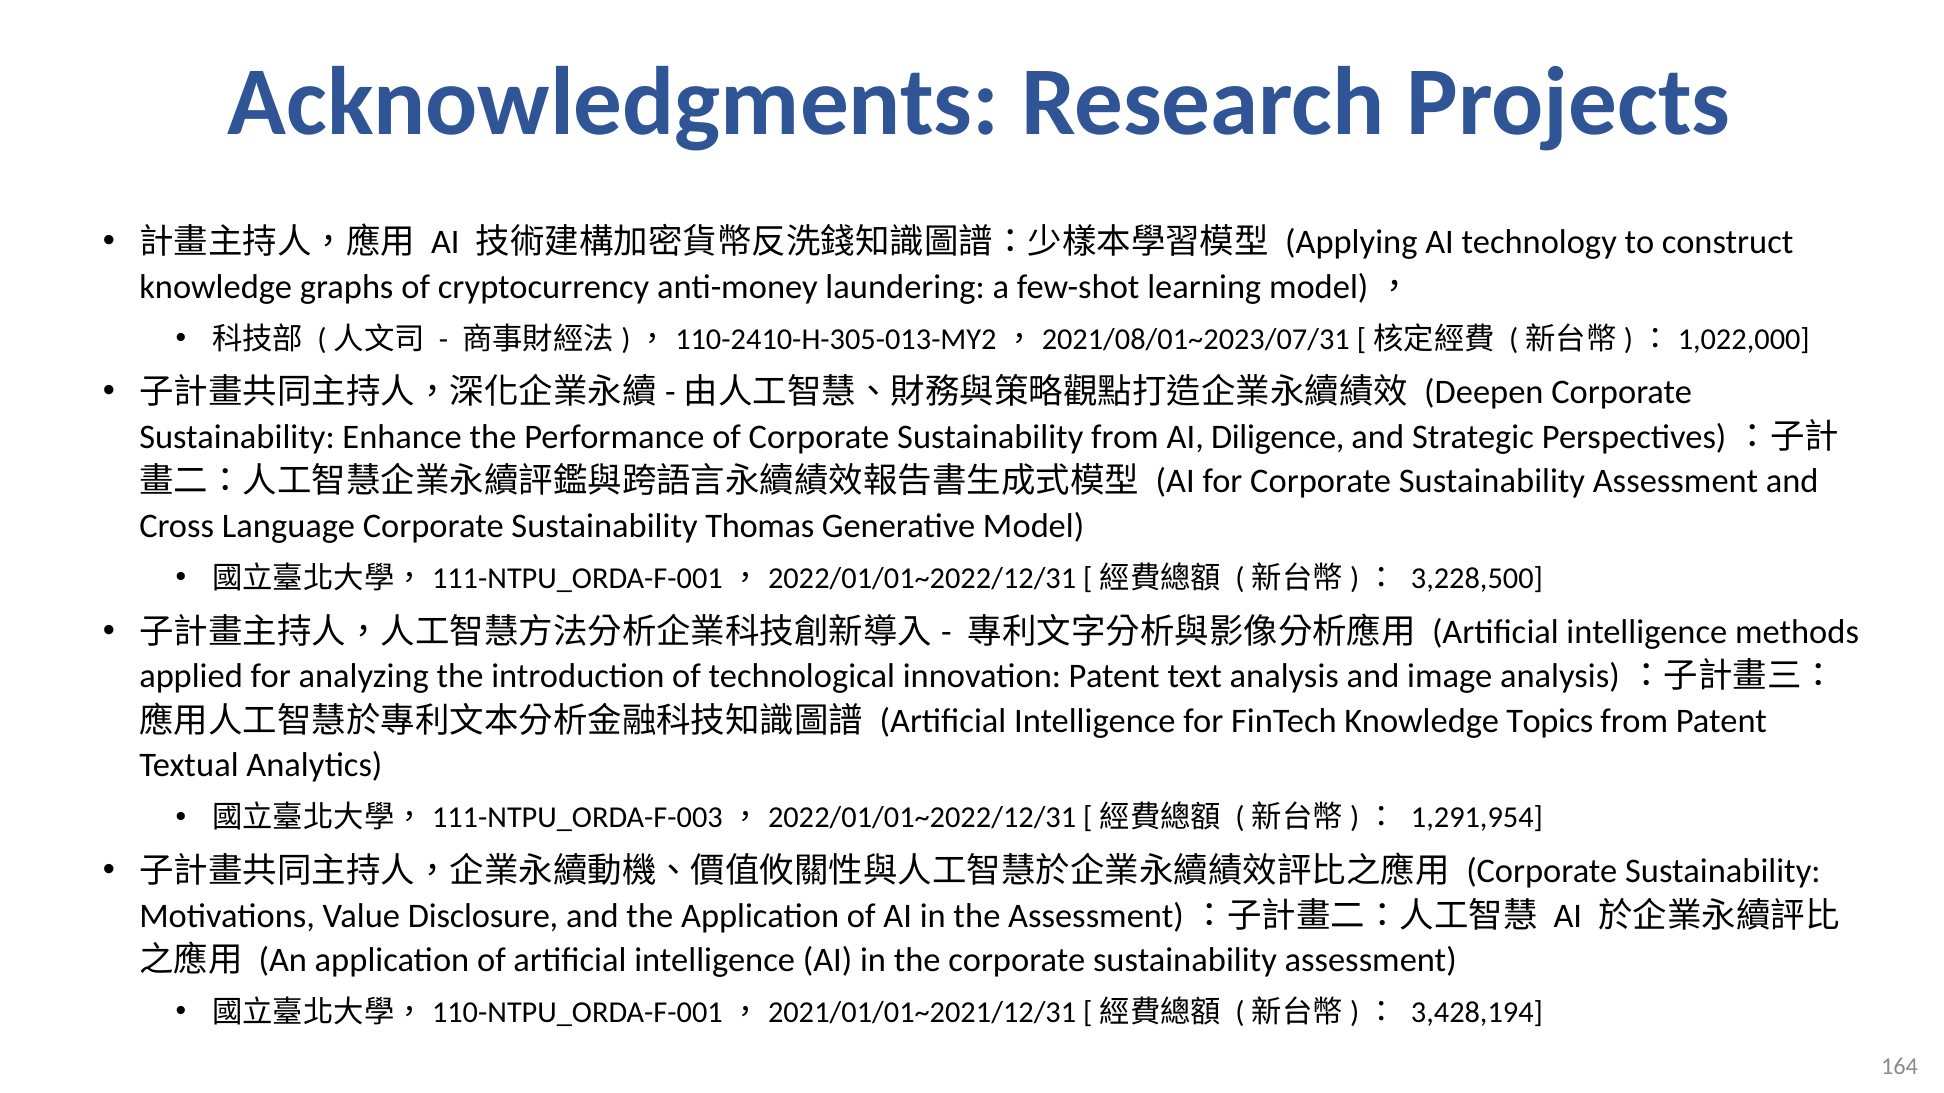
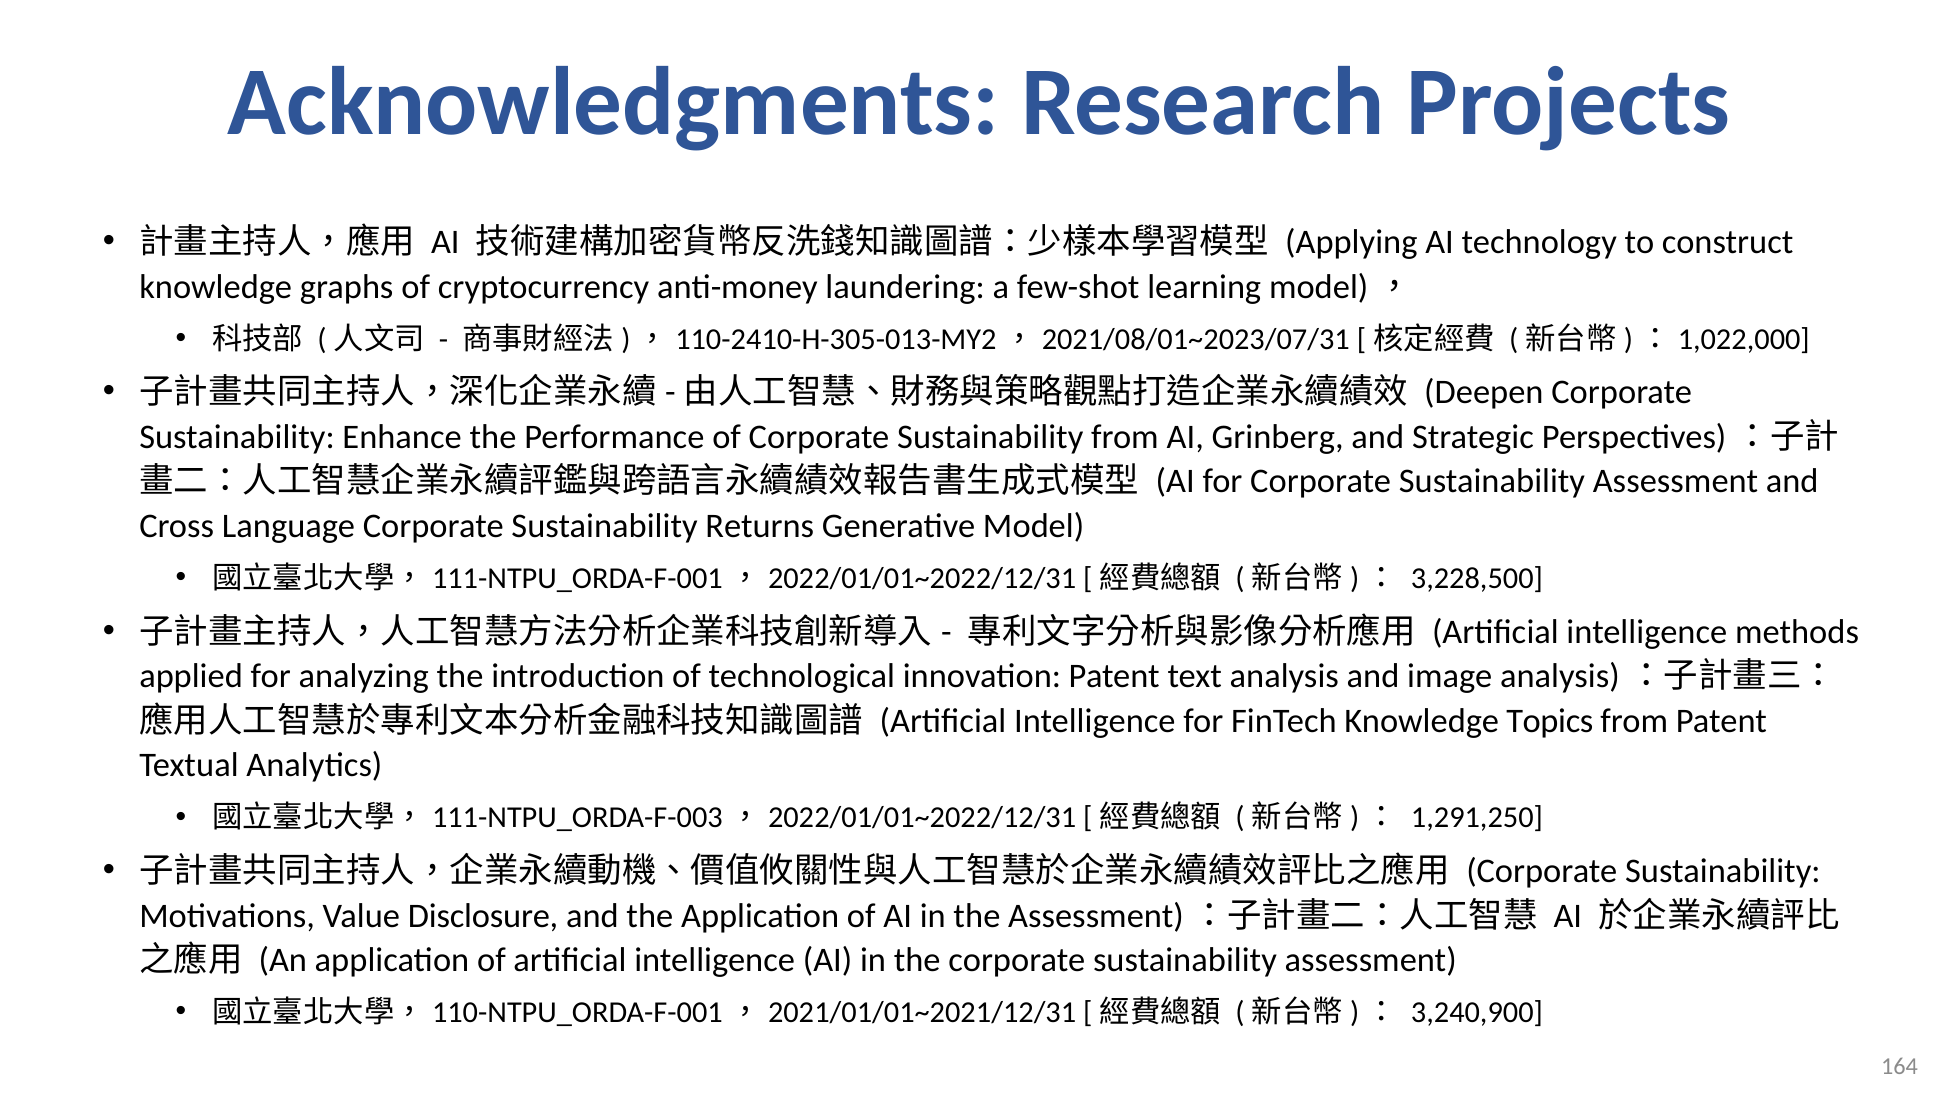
Diligence: Diligence -> Grinberg
Thomas: Thomas -> Returns
1,291,954: 1,291,954 -> 1,291,250
3,428,194: 3,428,194 -> 3,240,900
